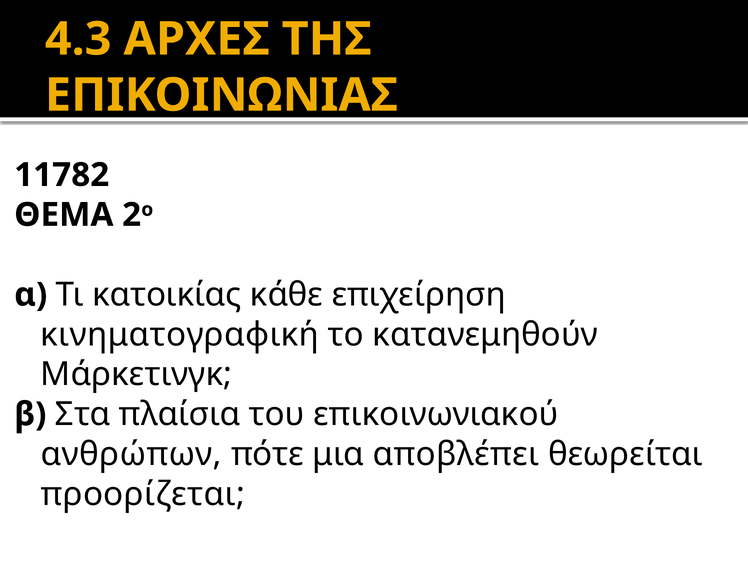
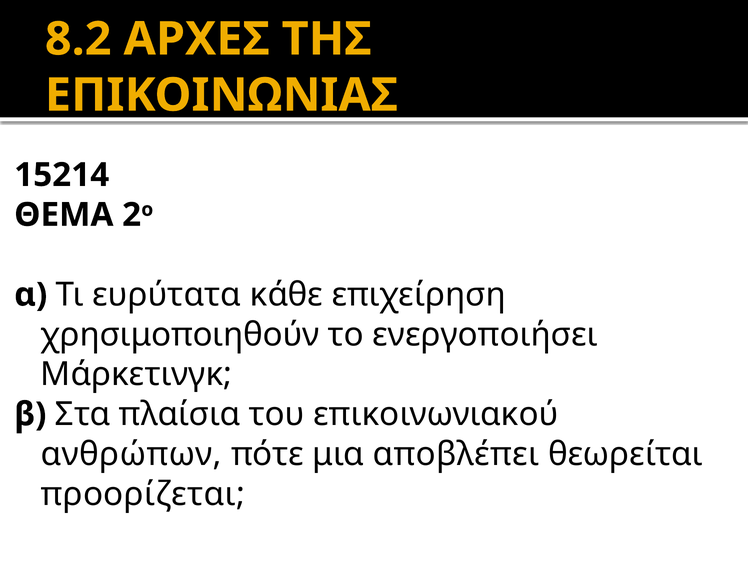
4.3: 4.3 -> 8.2
11782: 11782 -> 15214
κατοικίας: κατοικίας -> ευρύτατα
κινηματογραφική: κινηματογραφική -> χρησιμοποιηθούν
κατανεμηθούν: κατανεμηθούν -> ενεργοποιήσει
